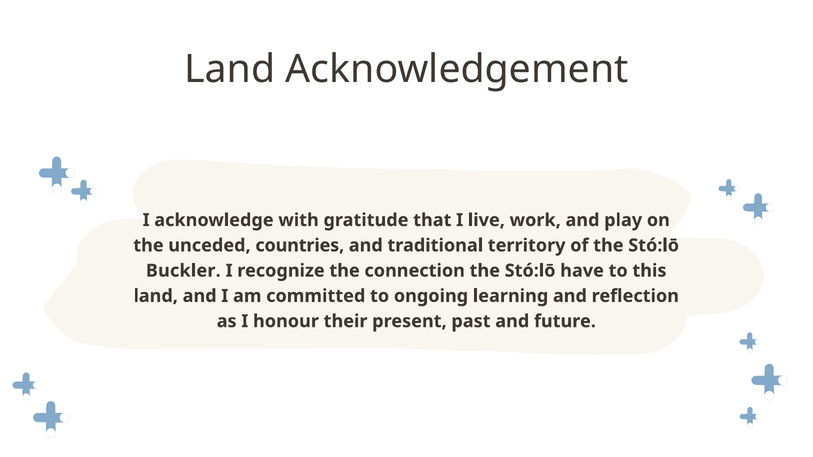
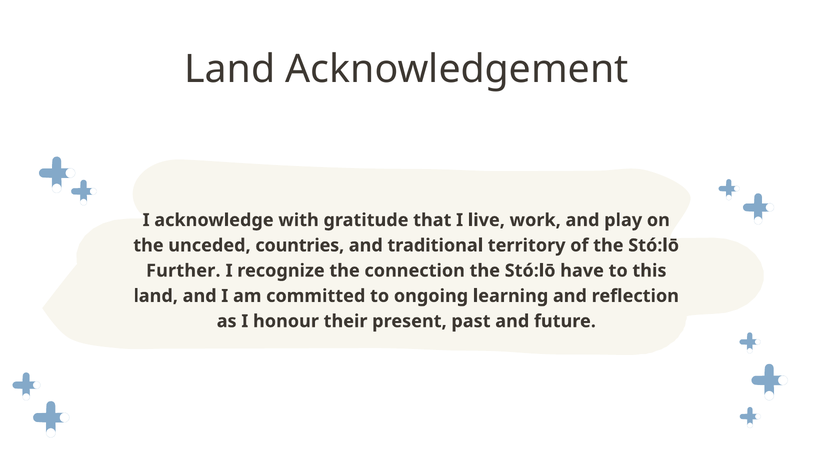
Buckler: Buckler -> Further
